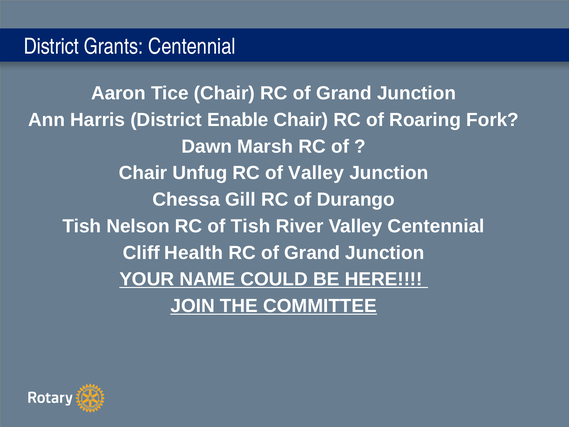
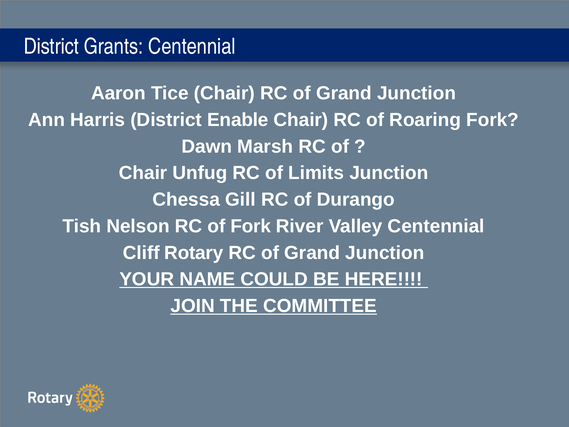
of Valley: Valley -> Limits
of Tish: Tish -> Fork
Health: Health -> Rotary
